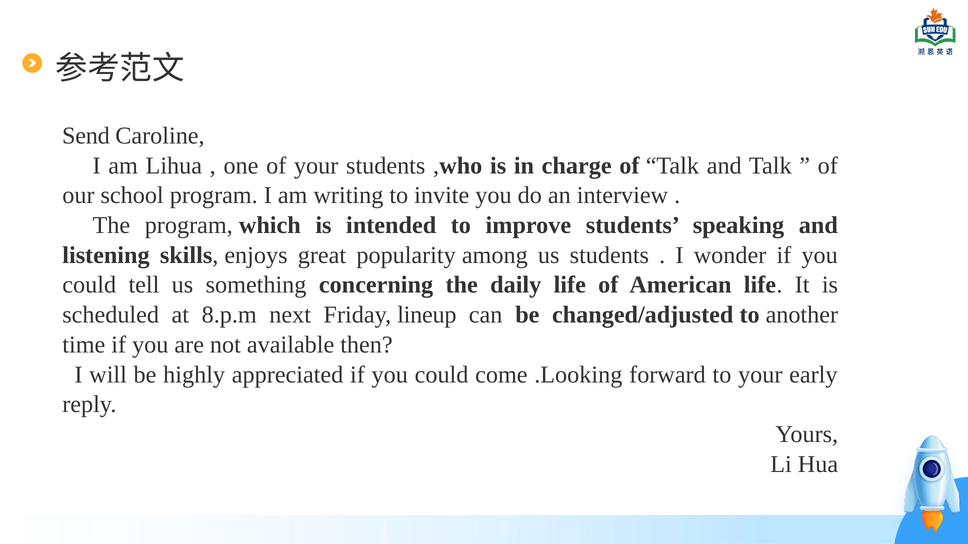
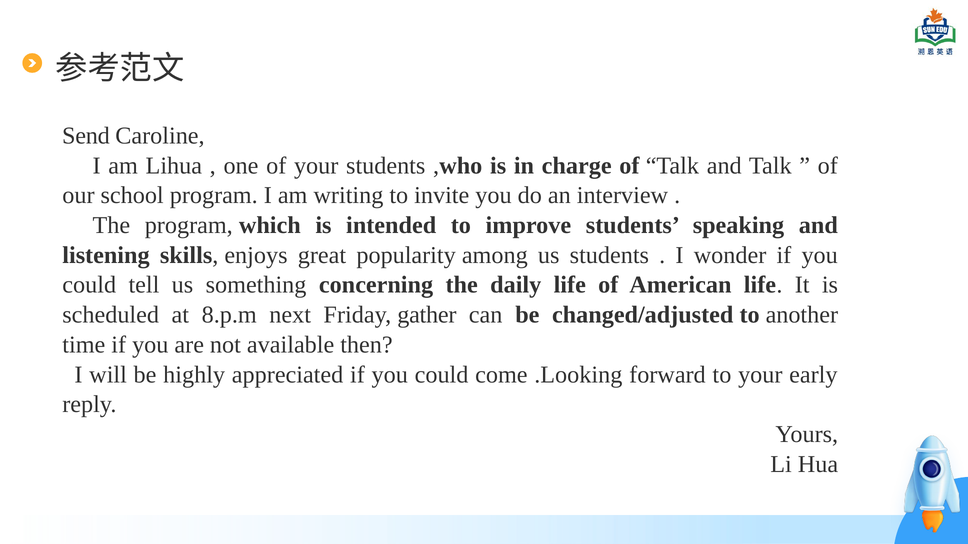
lineup: lineup -> gather
